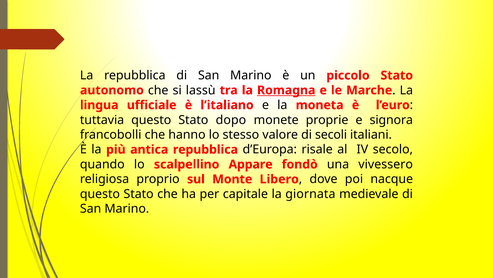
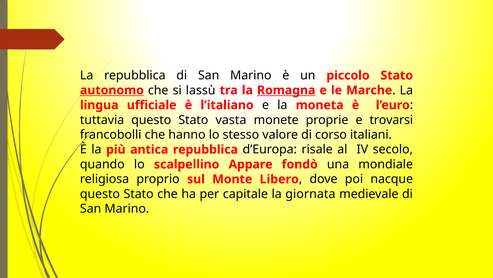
autonomo underline: none -> present
dopo: dopo -> vasta
signora: signora -> trovarsi
secoli: secoli -> corso
vivessero: vivessero -> mondiale
